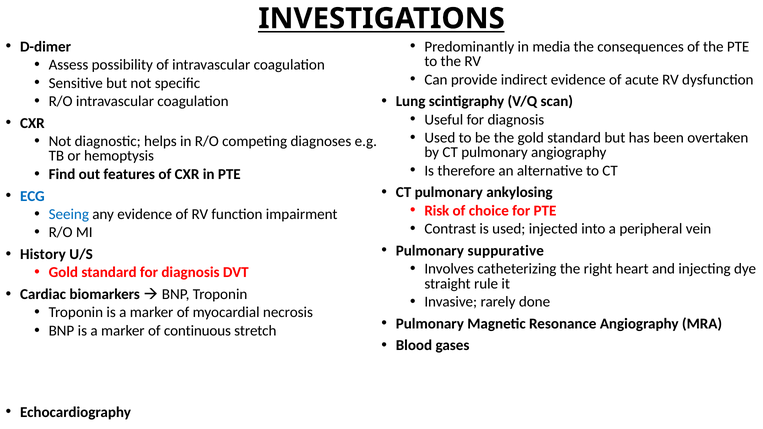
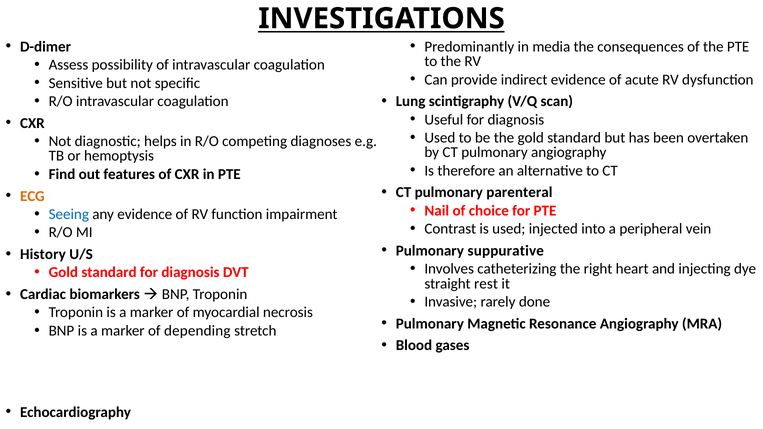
ankylosing: ankylosing -> parenteral
ECG colour: blue -> orange
Risk: Risk -> Nail
rule: rule -> rest
continuous: continuous -> depending
